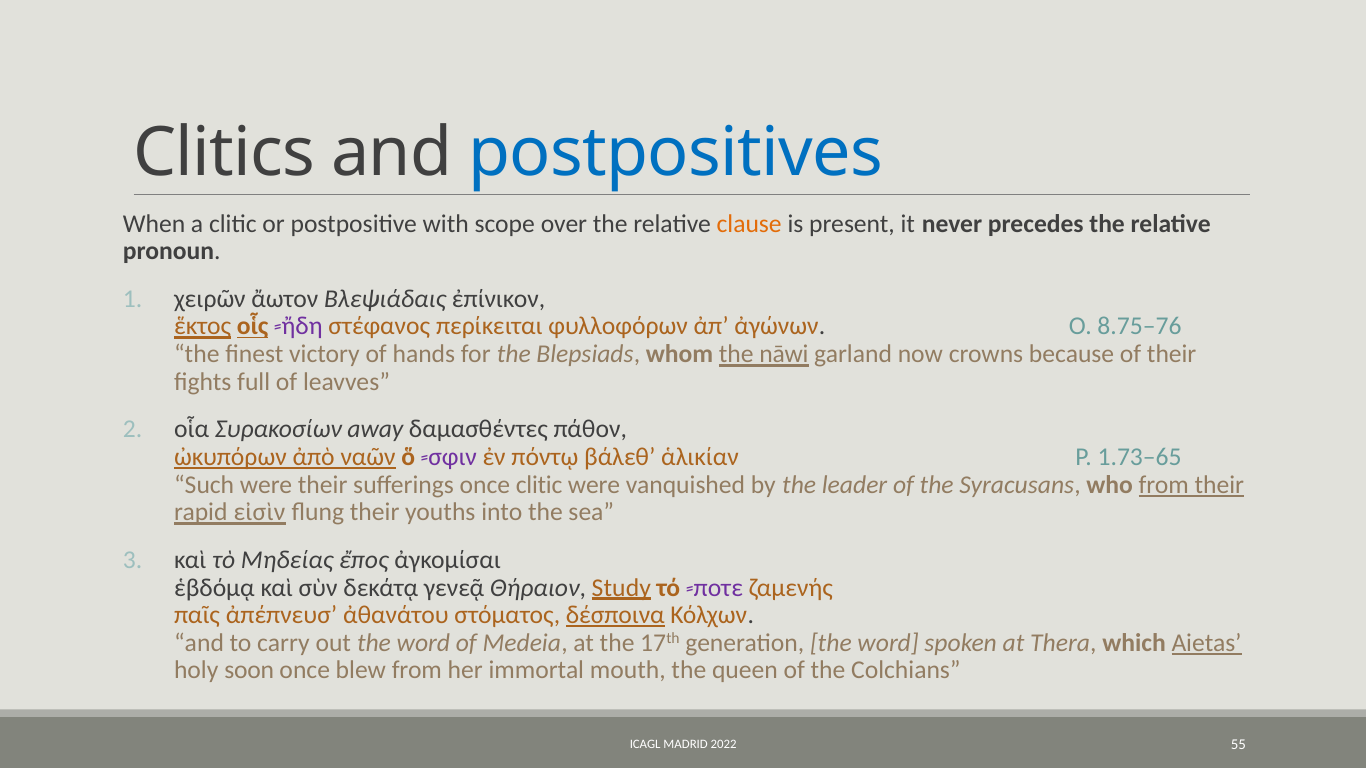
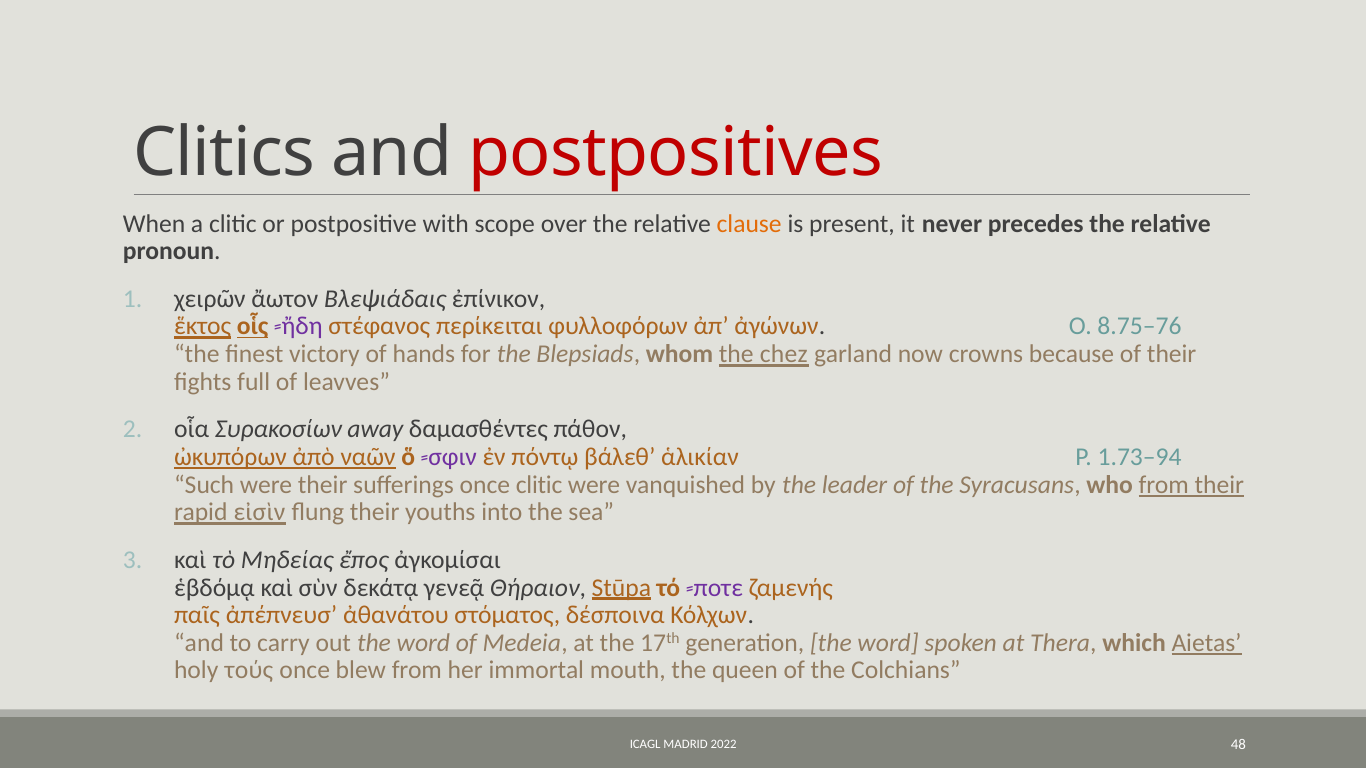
postpositives colour: blue -> red
nāwi: nāwi -> chez
1.73–65: 1.73–65 -> 1.73–94
Study: Study -> Stūpa
δέσποινα underline: present -> none
soon: soon -> τούς
55: 55 -> 48
